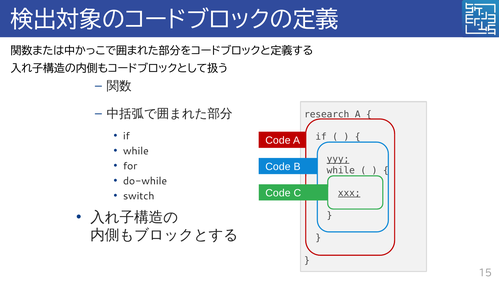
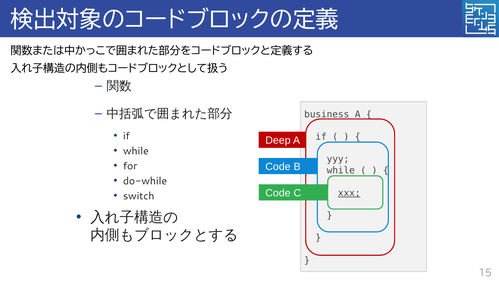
research: research -> business
Code at (278, 140): Code -> Deep
yyy underline: present -> none
